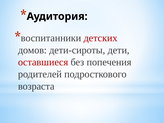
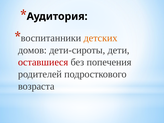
детских colour: red -> orange
